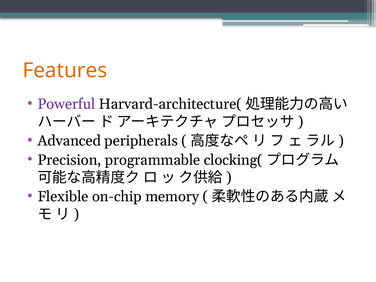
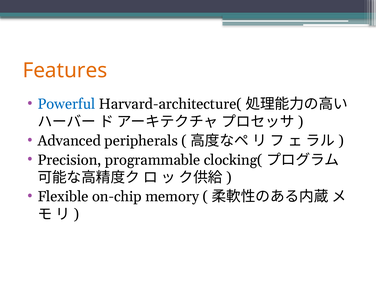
Powerful colour: purple -> blue
